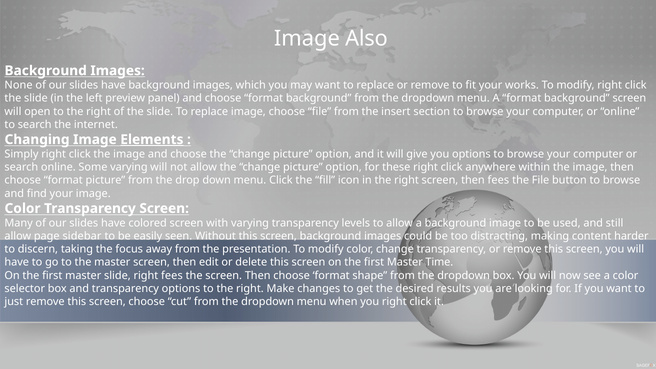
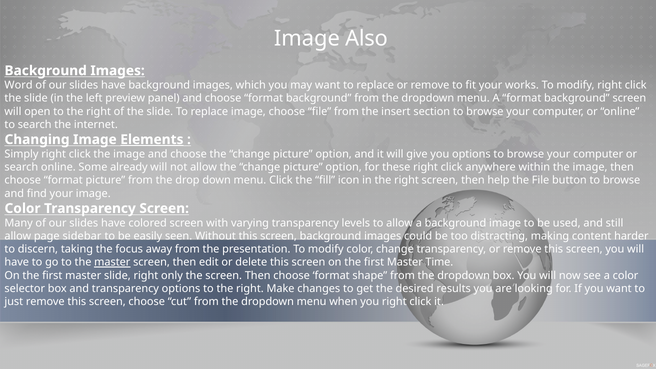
None: None -> Word
Some varying: varying -> already
then fees: fees -> help
master at (112, 262) underline: none -> present
right fees: fees -> only
